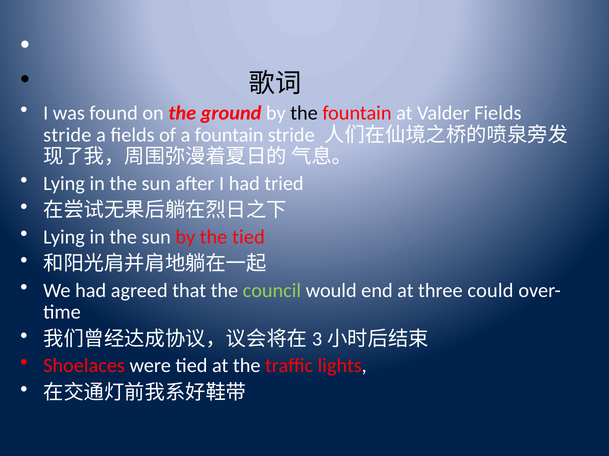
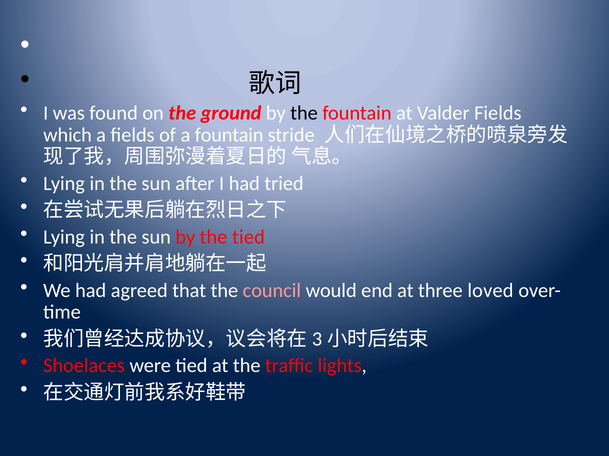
stride at (67, 135): stride -> which
council colour: light green -> pink
could: could -> loved
